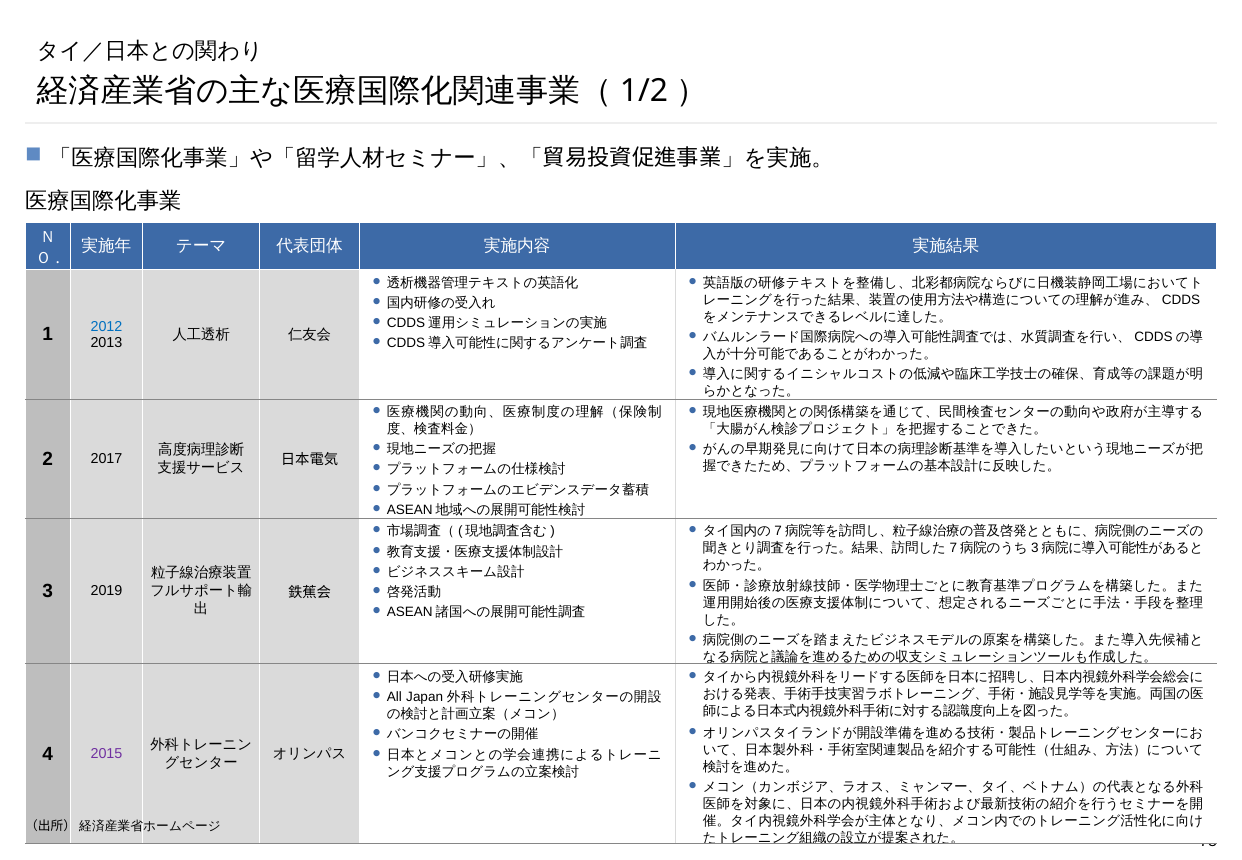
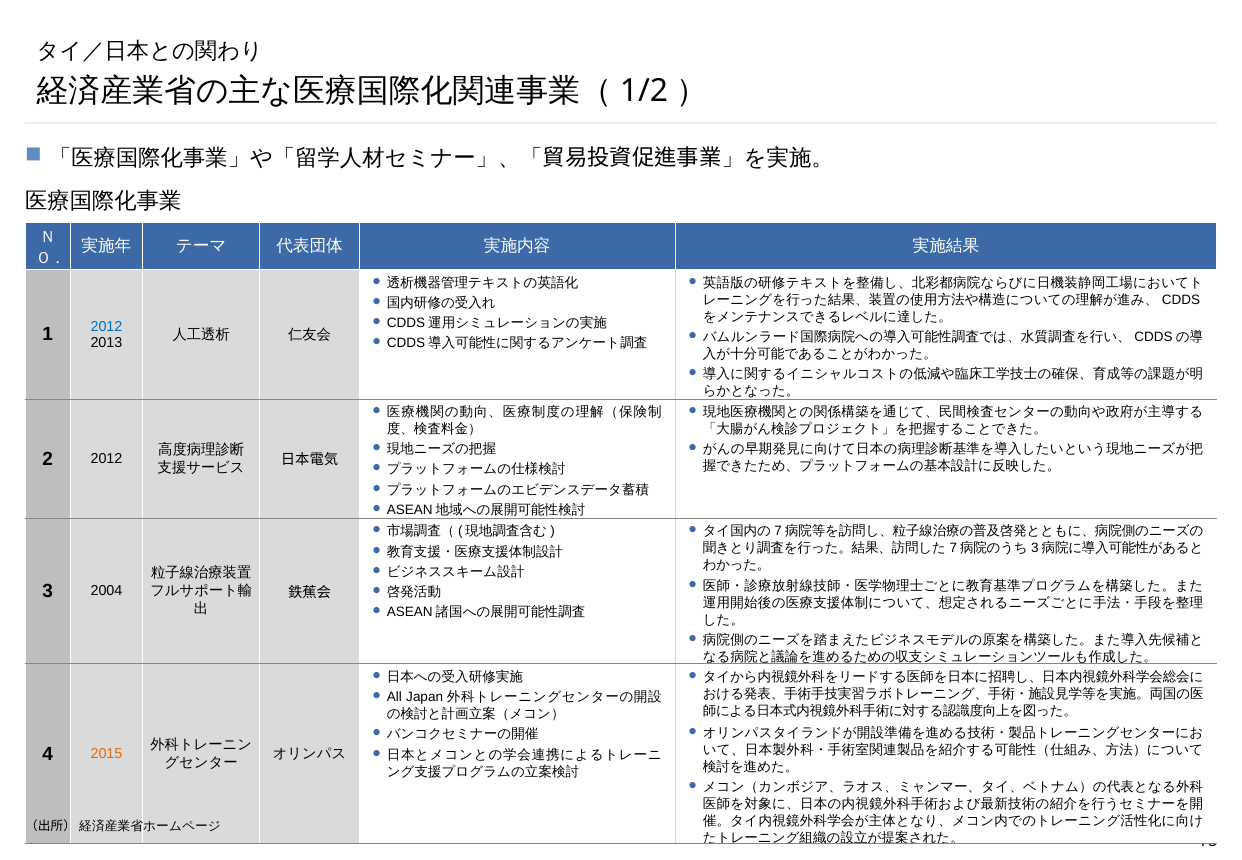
2 2017: 2017 -> 2012
2019: 2019 -> 2004
2015 colour: purple -> orange
